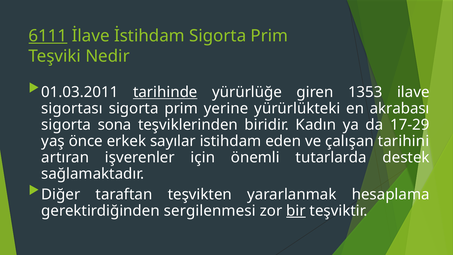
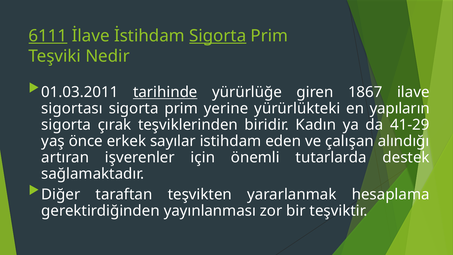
Sigorta at (218, 36) underline: none -> present
1353: 1353 -> 1867
akrabası: akrabası -> yapıların
sona: sona -> çırak
17-29: 17-29 -> 41-29
tarihini: tarihini -> alındığı
sergilenmesi: sergilenmesi -> yayınlanması
bir underline: present -> none
